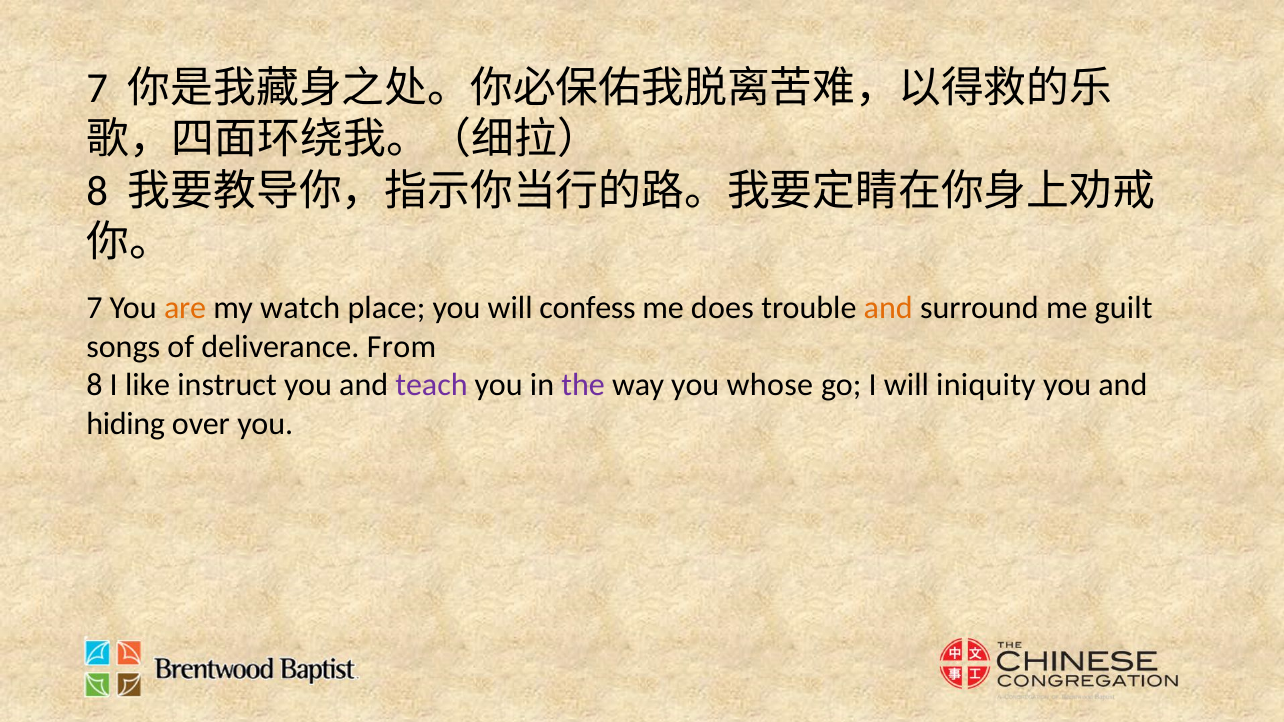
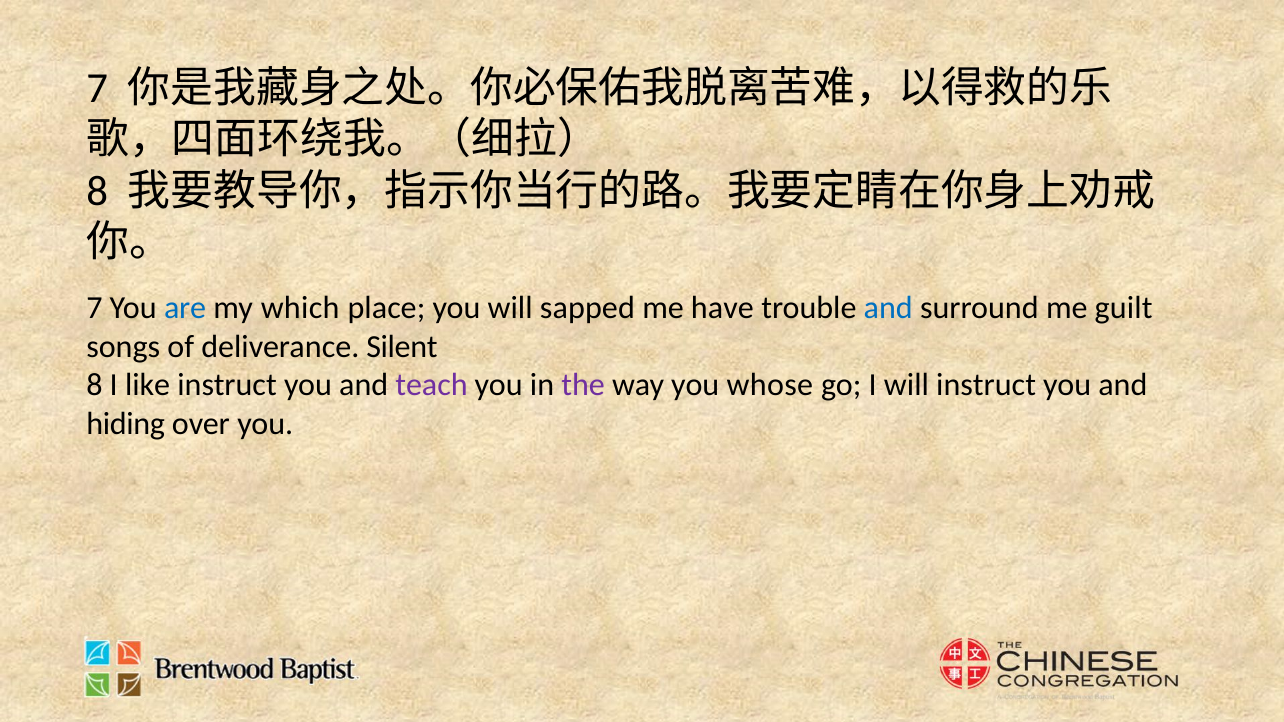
are colour: orange -> blue
watch: watch -> which
confess: confess -> sapped
does: does -> have
and at (888, 308) colour: orange -> blue
From: From -> Silent
will iniquity: iniquity -> instruct
